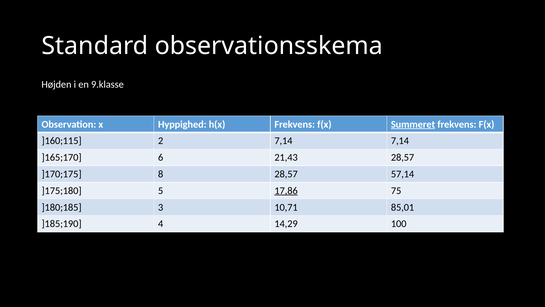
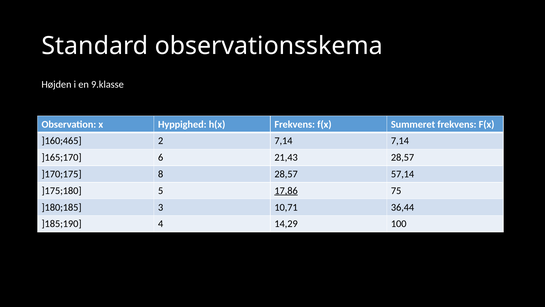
Summeret underline: present -> none
]160;115: ]160;115 -> ]160;465
85,01: 85,01 -> 36,44
